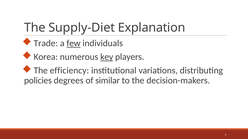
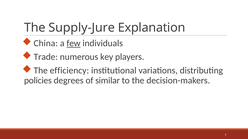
Supply-Diet: Supply-Diet -> Supply-Jure
Trade: Trade -> China
Korea: Korea -> Trade
key underline: present -> none
